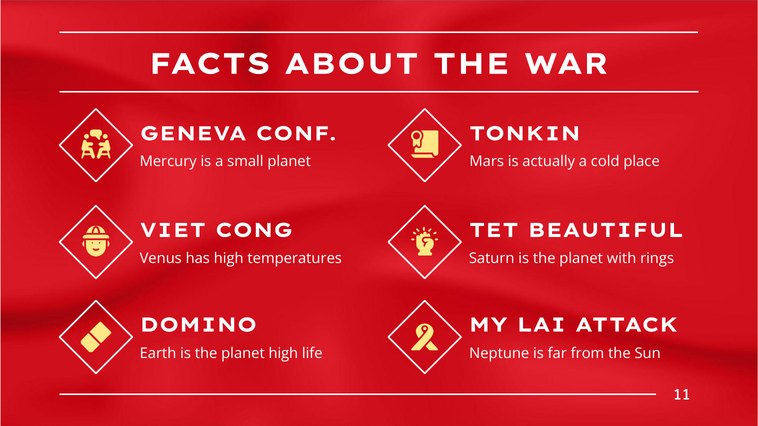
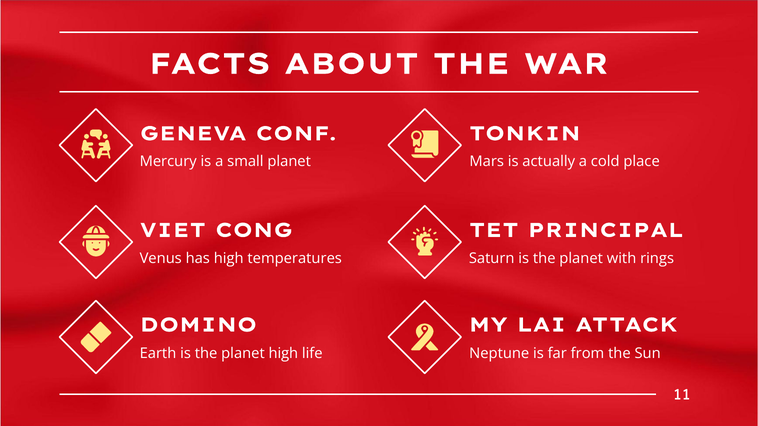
BEAUTIFUL: BEAUTIFUL -> PRINCIPAL
